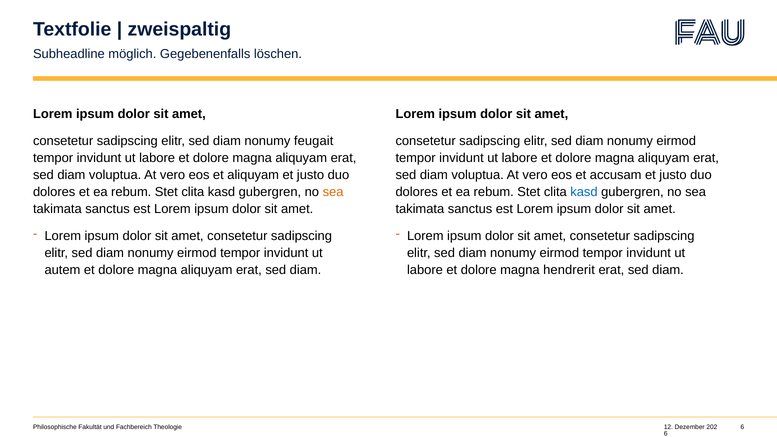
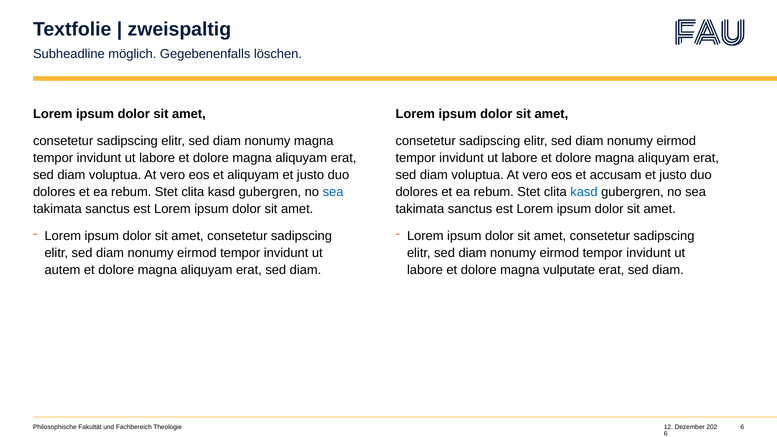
nonumy feugait: feugait -> magna
sea at (333, 192) colour: orange -> blue
hendrerit: hendrerit -> vulputate
